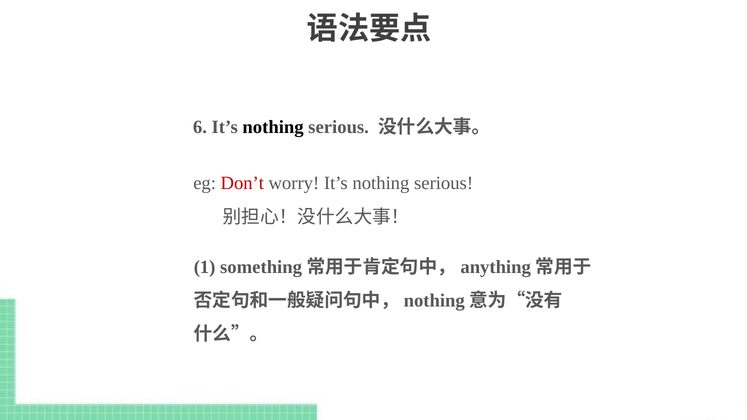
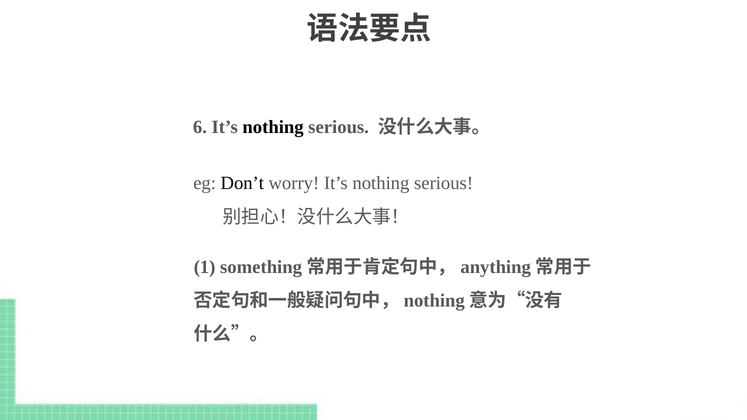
Don’t colour: red -> black
